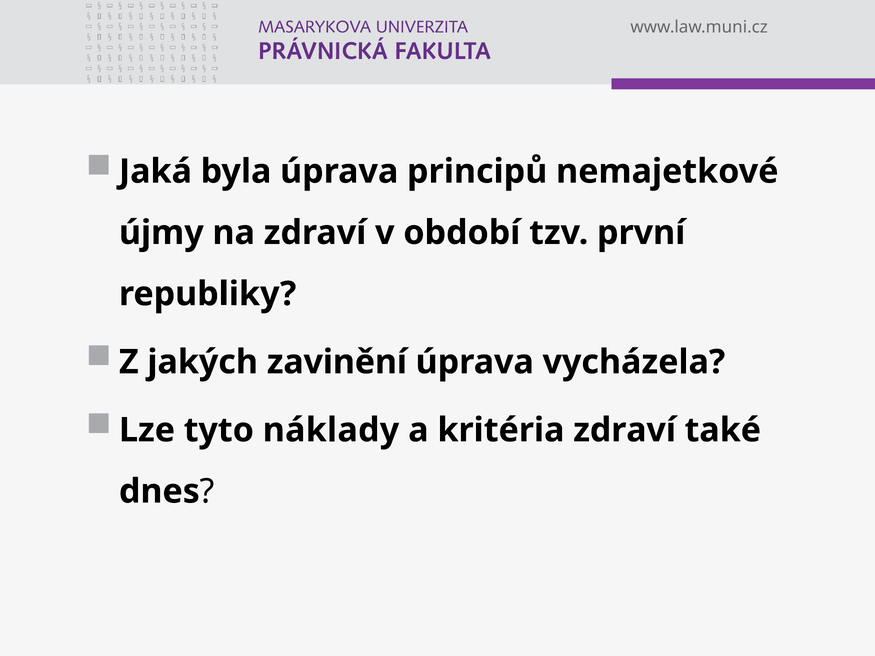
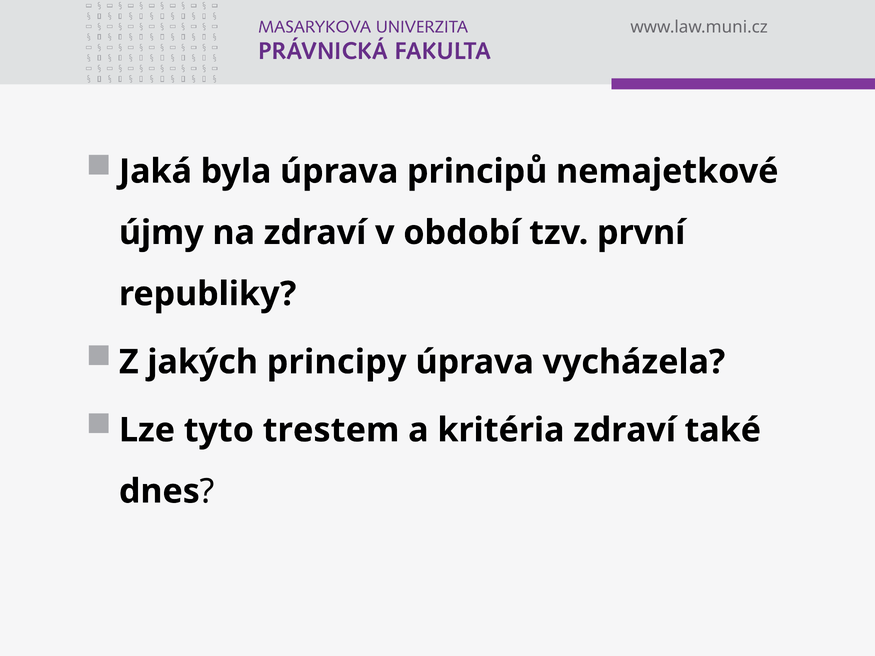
zavinění: zavinění -> principy
náklady: náklady -> trestem
